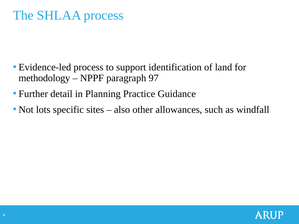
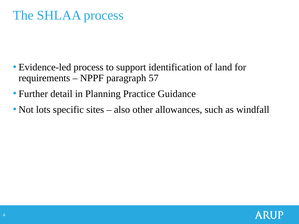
methodology: methodology -> requirements
97: 97 -> 57
